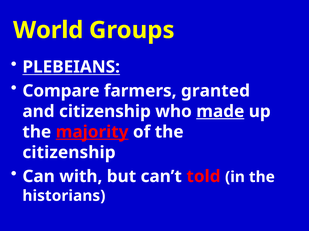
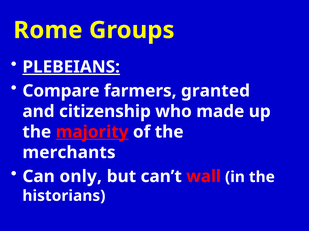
World: World -> Rome
PLEBEIANS underline: none -> present
made underline: present -> none
citizenship at (69, 153): citizenship -> merchants
with: with -> only
told: told -> wall
